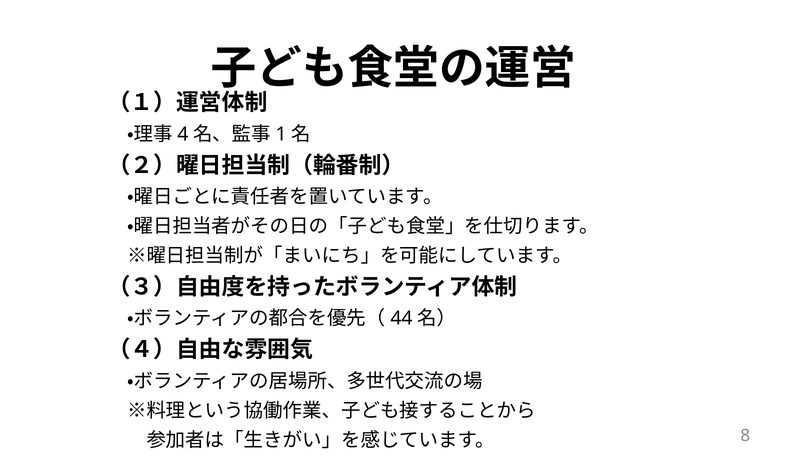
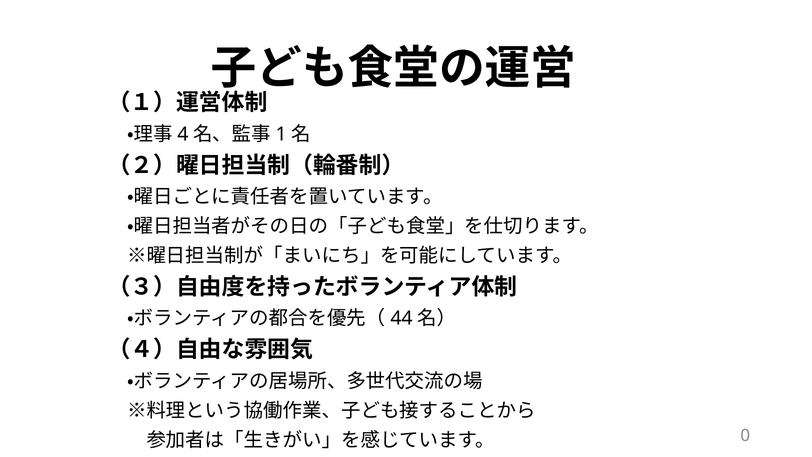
8: 8 -> 0
